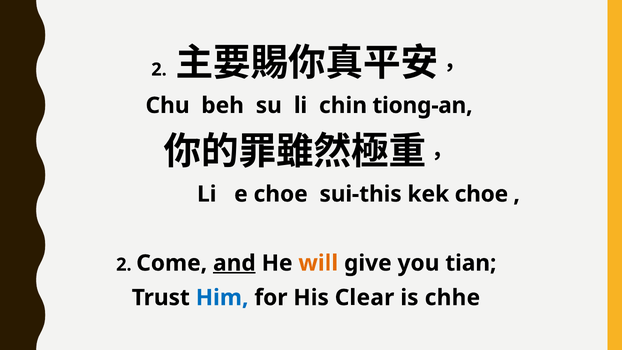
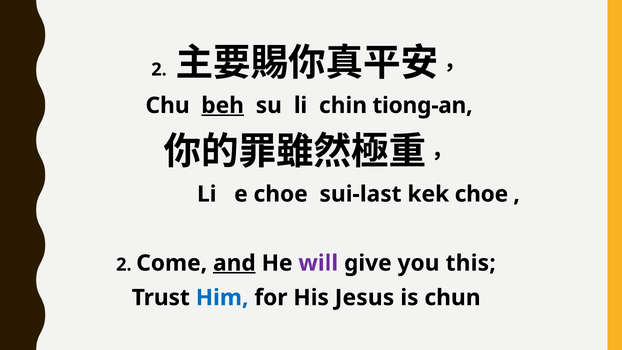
beh underline: none -> present
sui-this: sui-this -> sui-last
will colour: orange -> purple
tian: tian -> this
Clear: Clear -> Jesus
chhe: chhe -> chun
